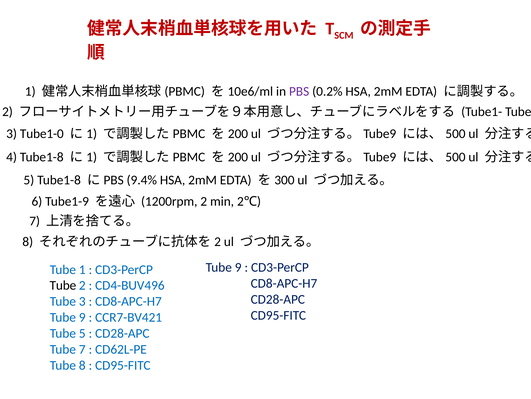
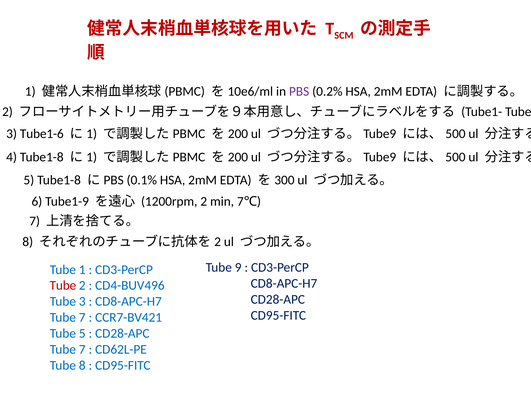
Tube1-0: Tube1-0 -> Tube1-6
9.4%: 9.4% -> 0.1%
min 2: 2 -> 7
Tube at (63, 285) colour: black -> red
9 at (82, 317): 9 -> 7
